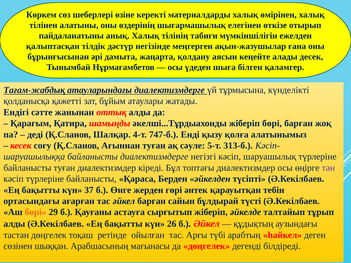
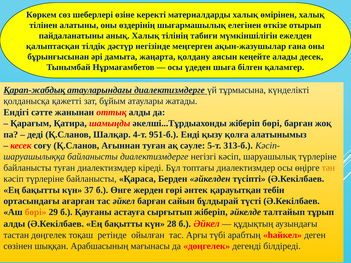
Тағам-жабдық: Тағам-жабдық -> Қарап-жабдық
747-б: 747-б -> 951-б
тән colour: purple -> orange
26: 26 -> 28
